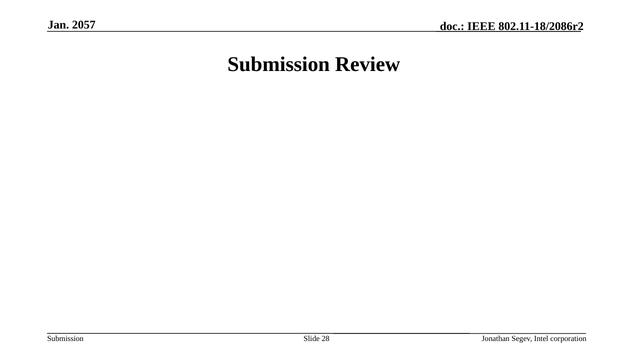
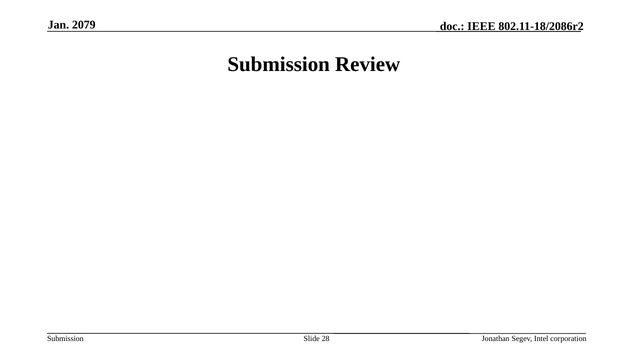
2057: 2057 -> 2079
